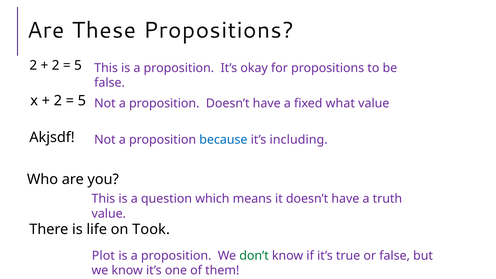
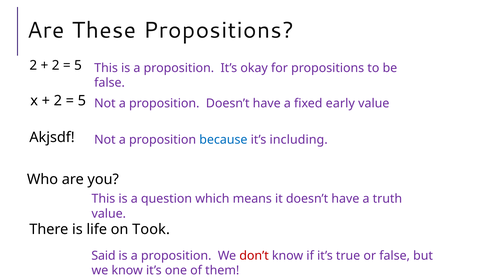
what: what -> early
Plot: Plot -> Said
don’t colour: green -> red
